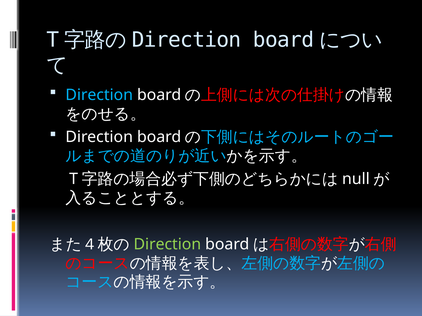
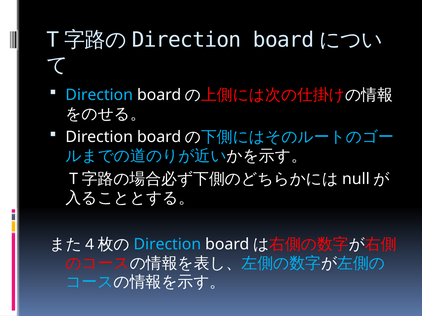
Direction at (167, 245) colour: light green -> light blue
